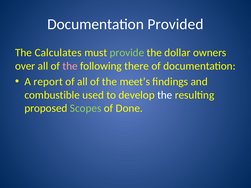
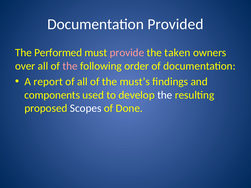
Calculates: Calculates -> Performed
provide colour: light green -> pink
dollar: dollar -> taken
there: there -> order
meet’s: meet’s -> must’s
combustible: combustible -> components
Scopes colour: light green -> white
